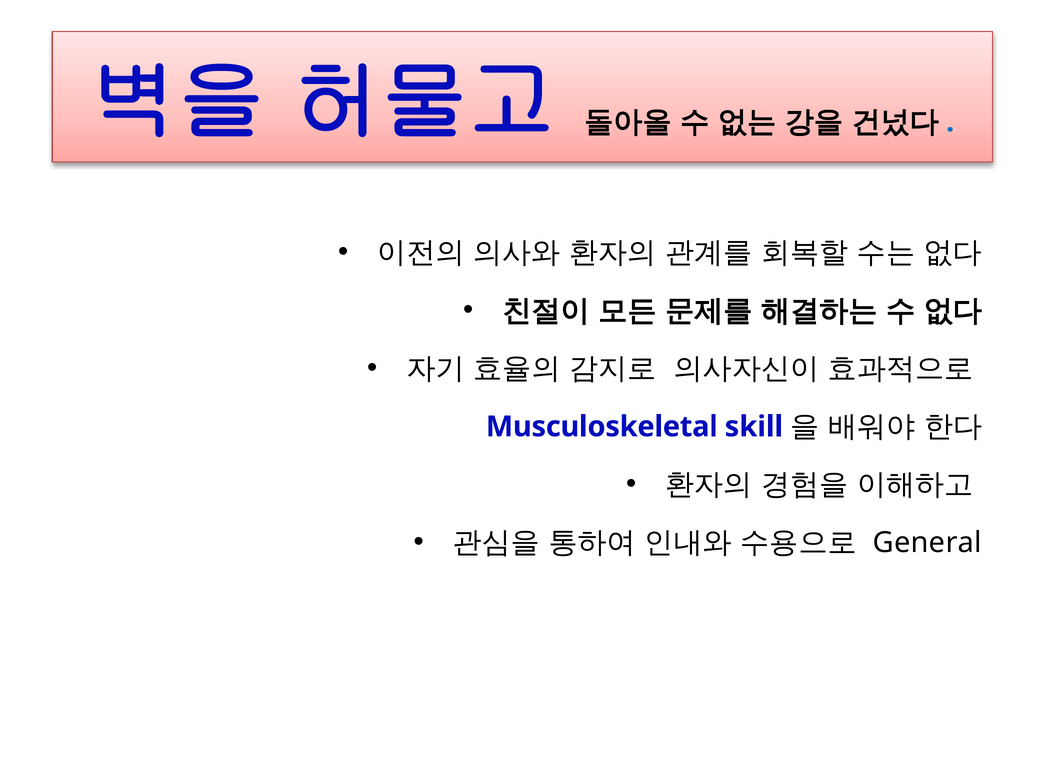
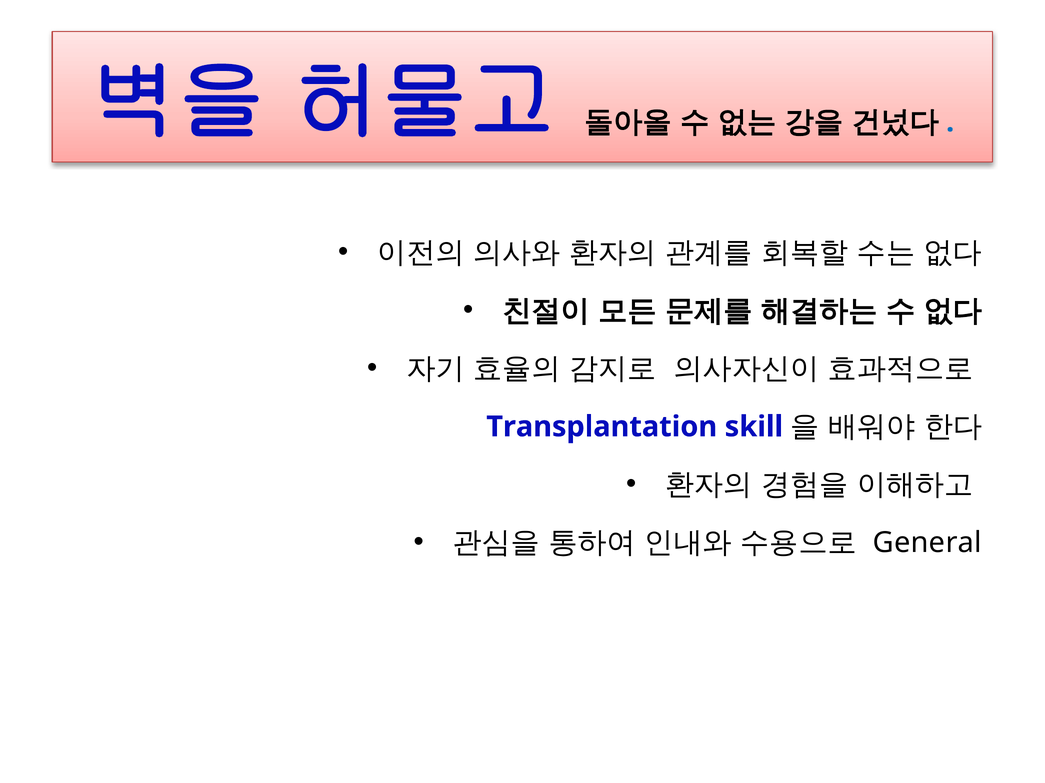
Musculoskeletal: Musculoskeletal -> Transplantation
